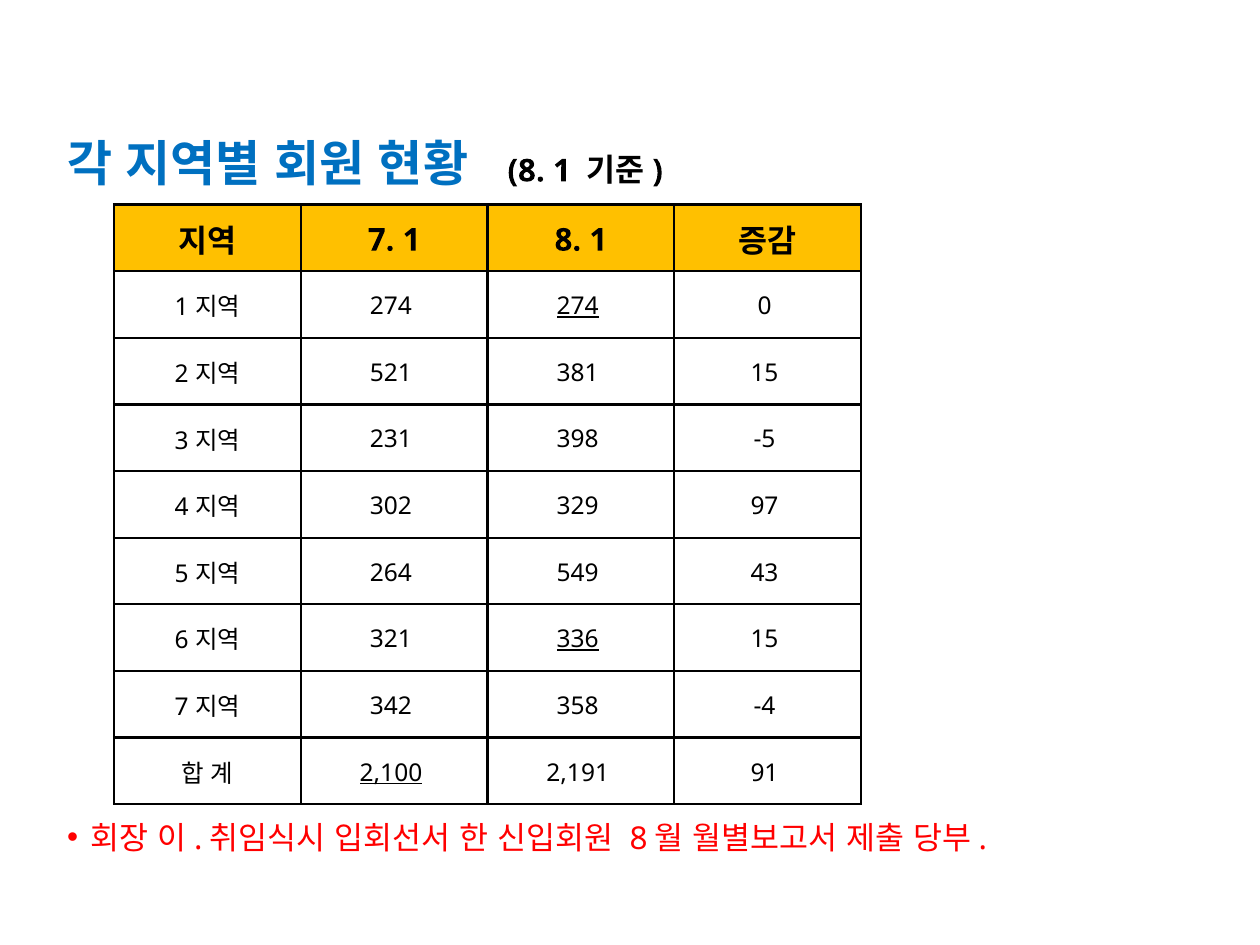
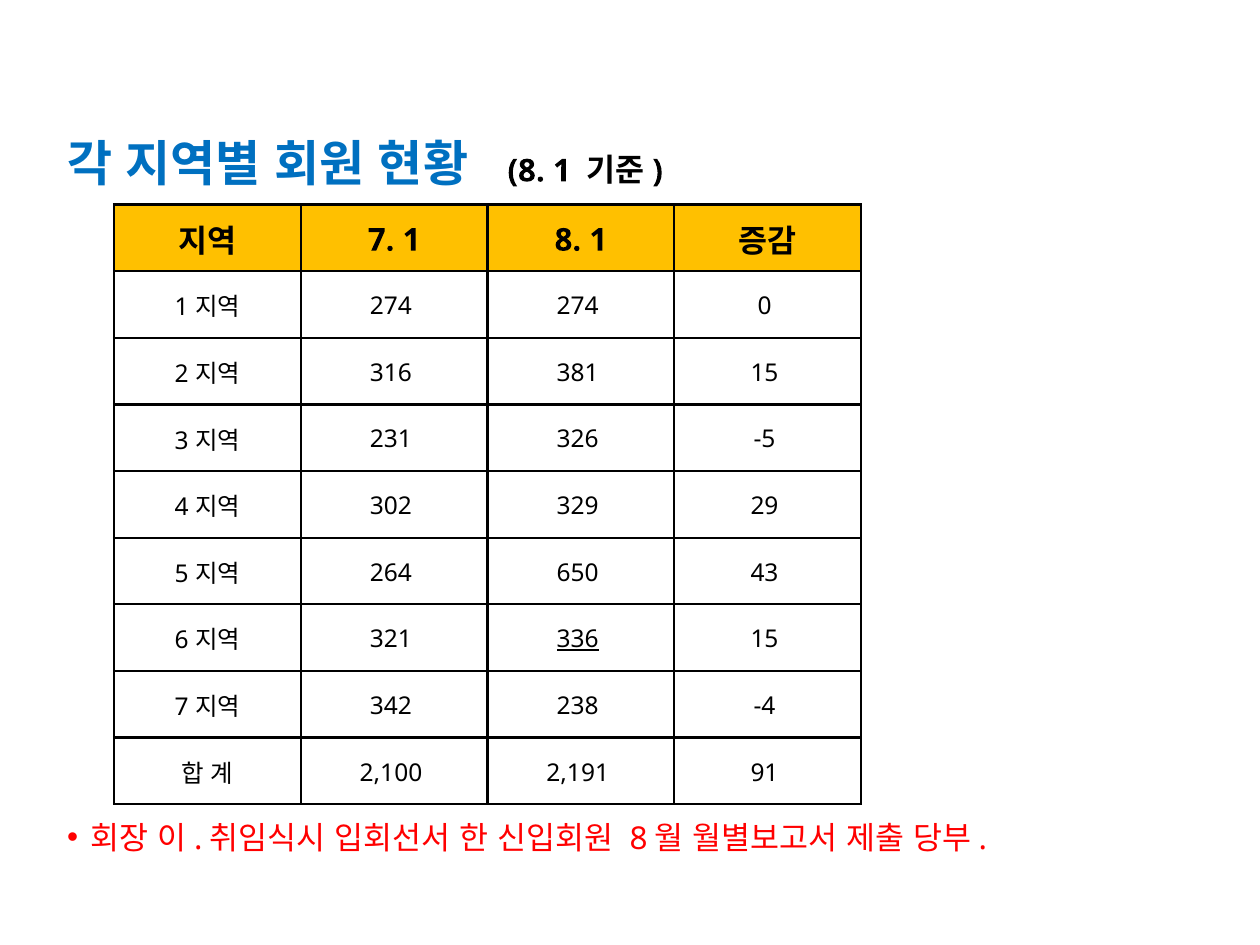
274 at (578, 307) underline: present -> none
521: 521 -> 316
398: 398 -> 326
97: 97 -> 29
549: 549 -> 650
358: 358 -> 238
2,100 underline: present -> none
